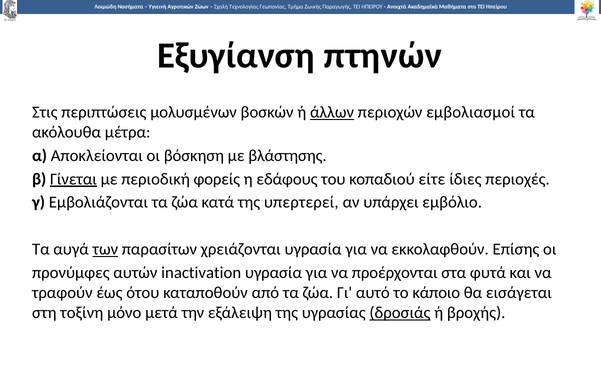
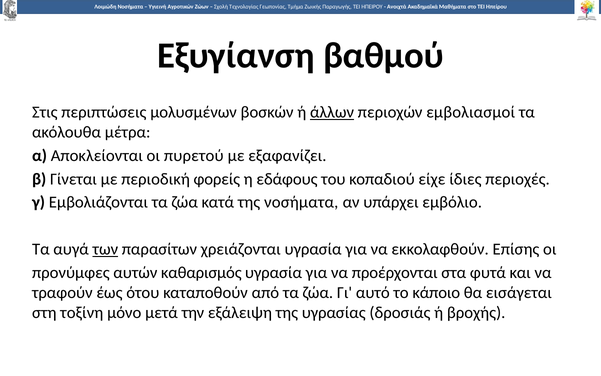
πτηνών: πτηνών -> βαθμού
βόσκηση: βόσκηση -> πυρετού
βλάστησης: βλάστησης -> εξαφανίζει
Γίνεται underline: present -> none
είτε: είτε -> είχε
της υπερτερεί: υπερτερεί -> νοσήματα
inactivation: inactivation -> καθαρισμός
δροσιάς underline: present -> none
